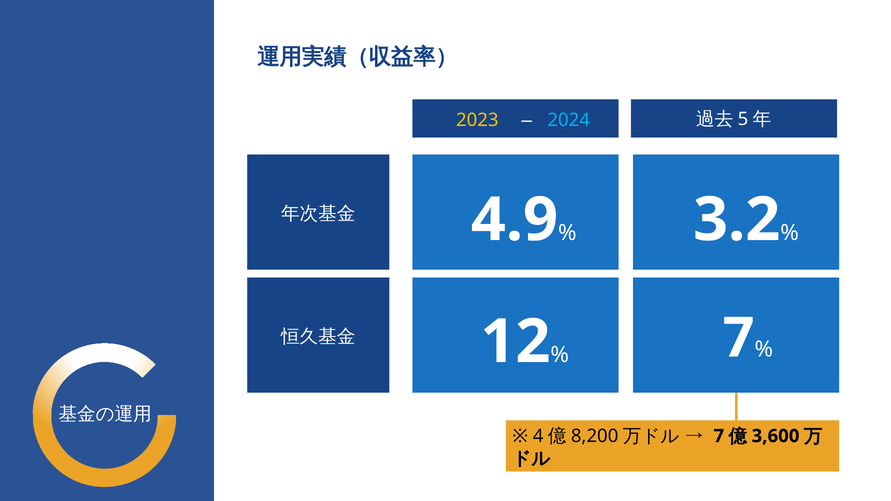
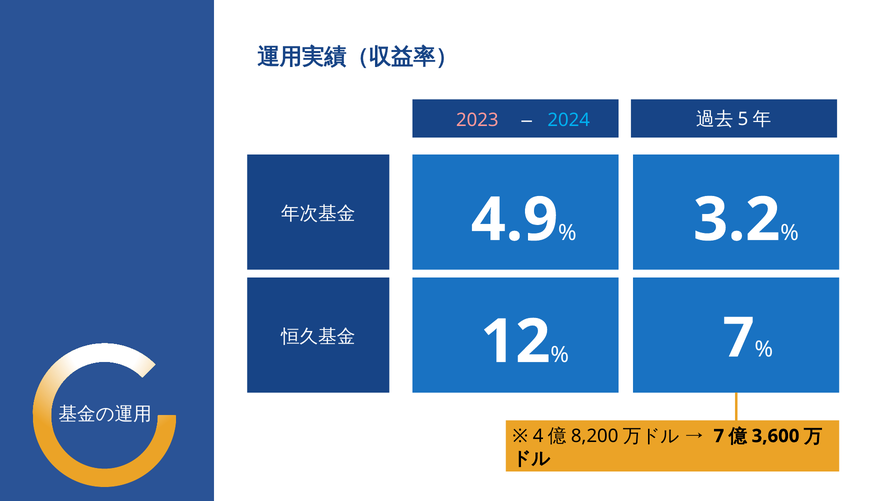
2023 colour: yellow -> pink
